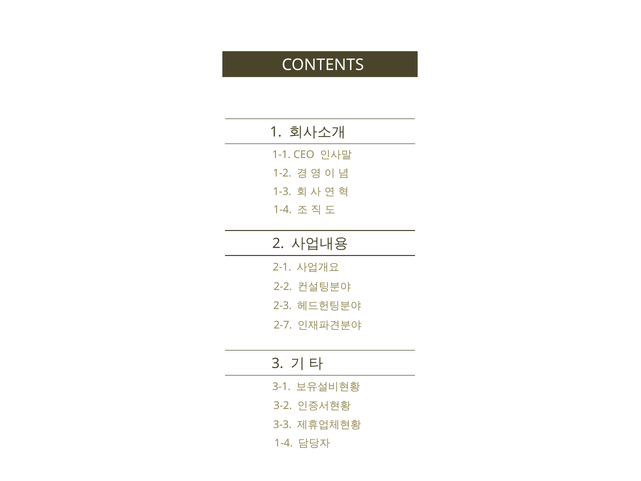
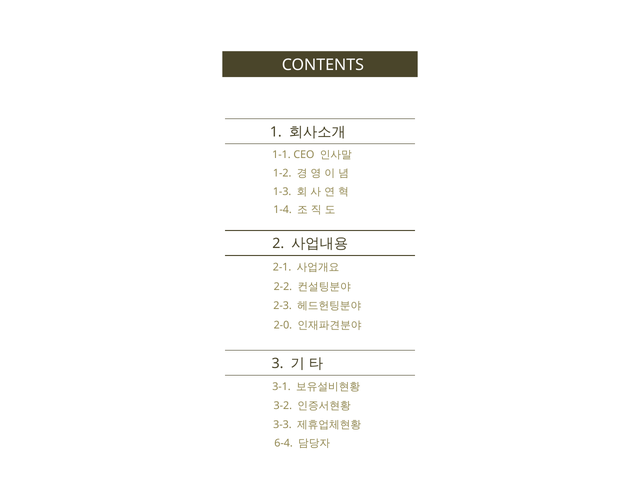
2-7: 2-7 -> 2-0
1-4 at (284, 443): 1-4 -> 6-4
